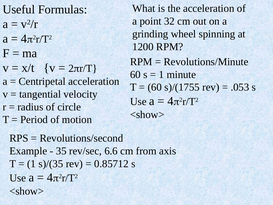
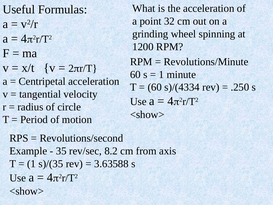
s)/(1755: s)/(1755 -> s)/(4334
.053: .053 -> .250
6.6: 6.6 -> 8.2
0.85712: 0.85712 -> 3.63588
